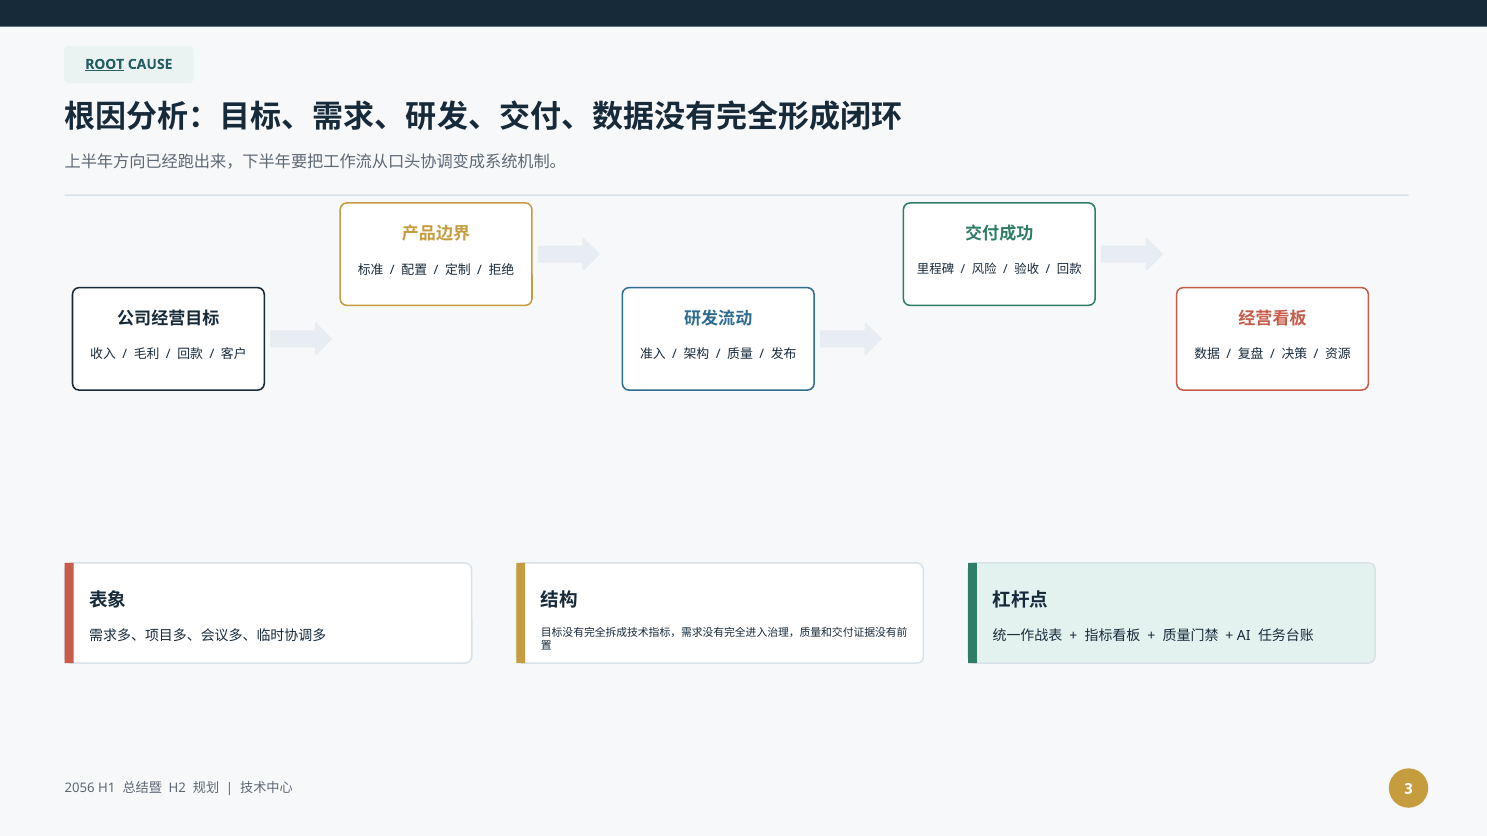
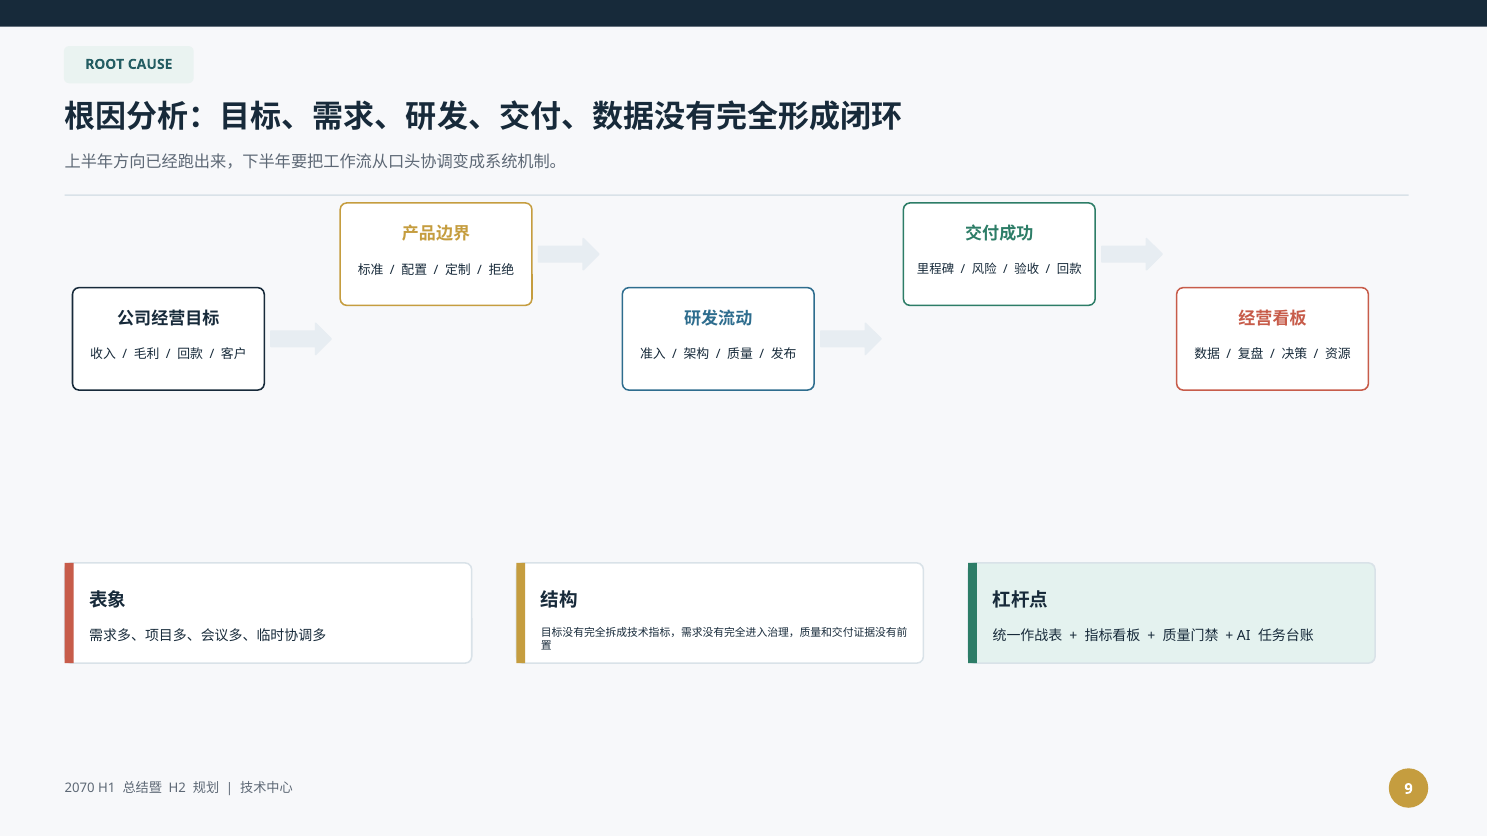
ROOT underline: present -> none
2056: 2056 -> 2070
3: 3 -> 9
